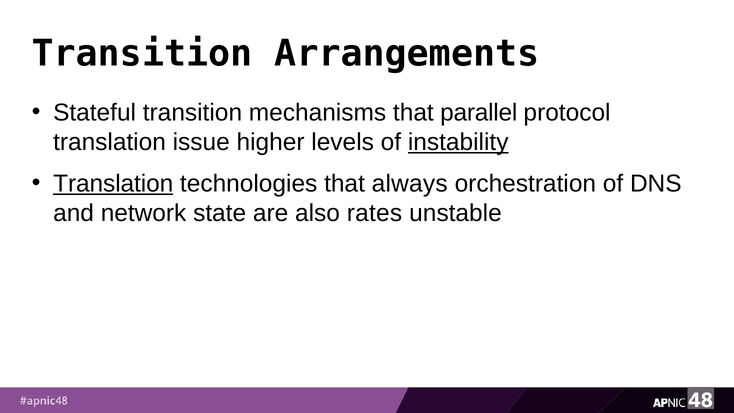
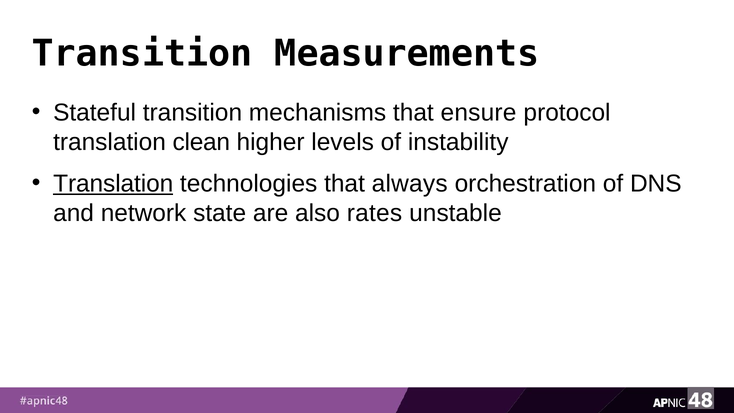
Arrangements: Arrangements -> Measurements
parallel: parallel -> ensure
issue: issue -> clean
instability underline: present -> none
